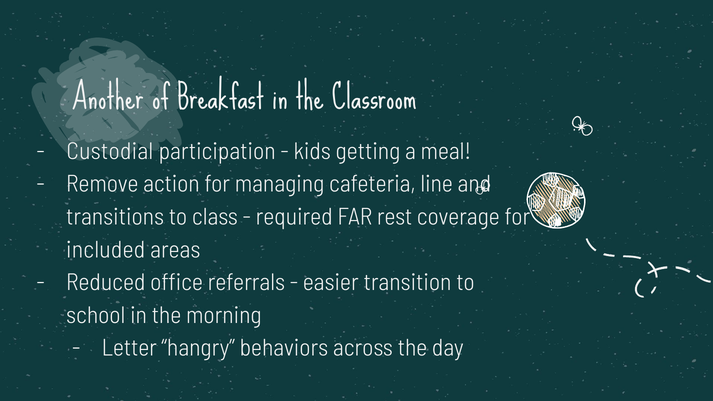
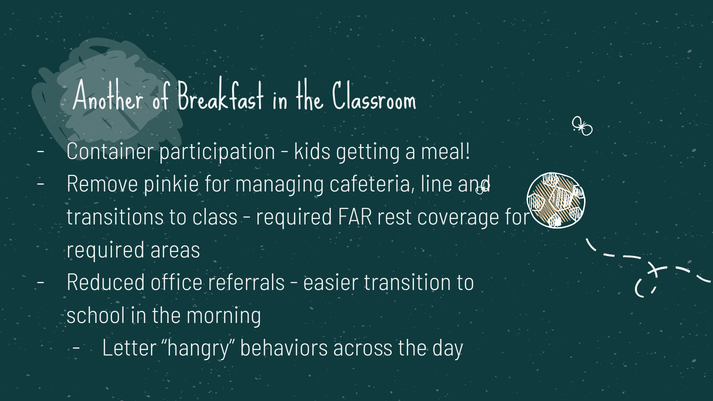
Custodial: Custodial -> Container
action: action -> pinkie
included at (106, 250): included -> required
